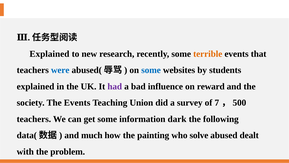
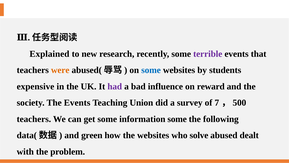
terrible colour: orange -> purple
were colour: blue -> orange
explained at (36, 86): explained -> expensive
information dark: dark -> some
much: much -> green
the painting: painting -> websites
